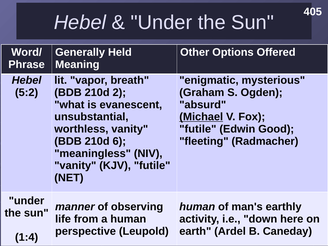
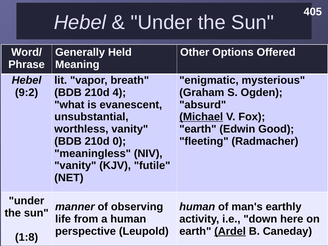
5:2: 5:2 -> 9:2
2: 2 -> 4
futile at (198, 129): futile -> earth
6: 6 -> 0
Ardel underline: none -> present
1:4: 1:4 -> 1:8
